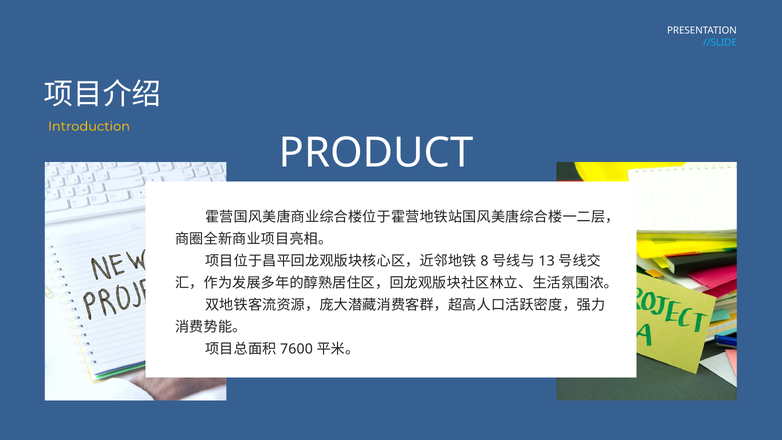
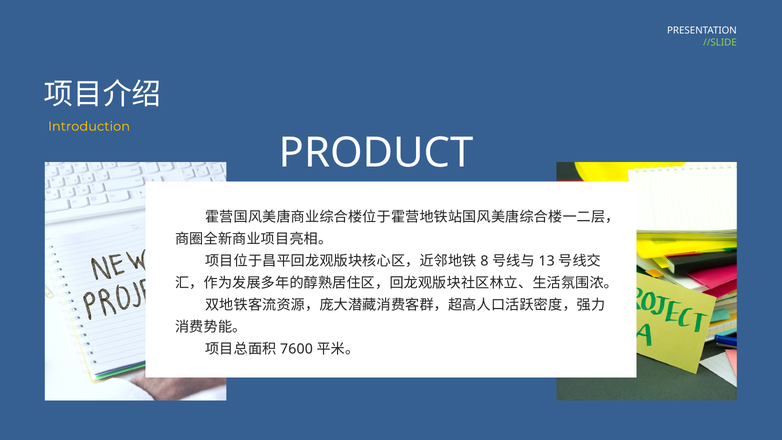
//SLIDE colour: light blue -> light green
